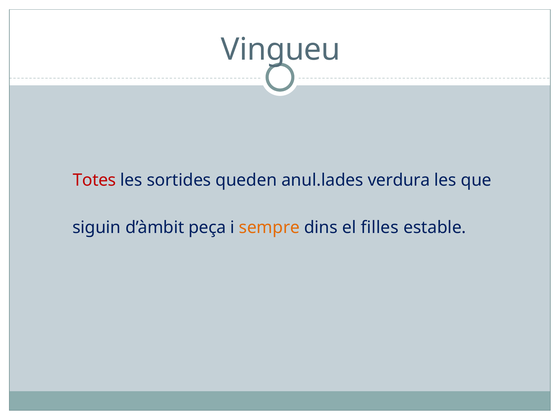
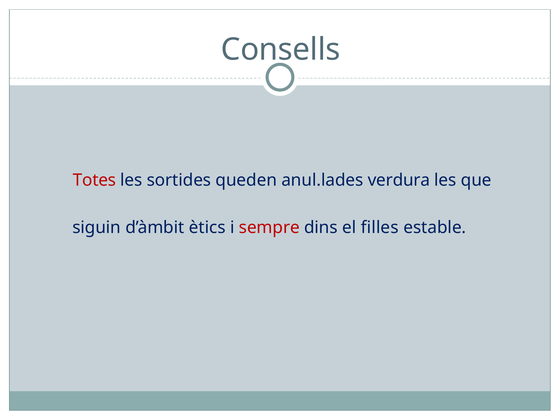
Vingueu: Vingueu -> Consells
peça: peça -> ètics
sempre colour: orange -> red
